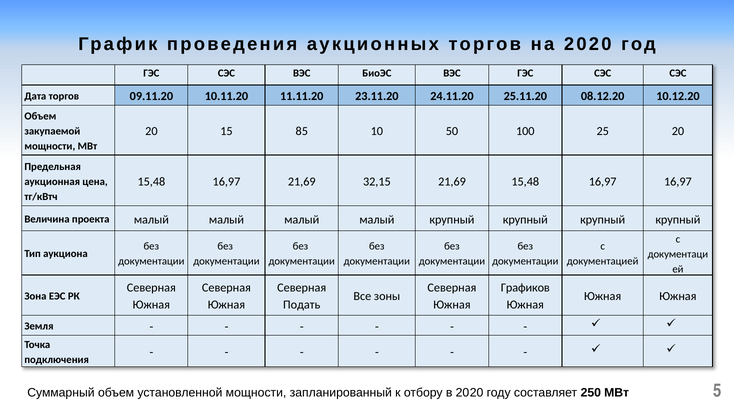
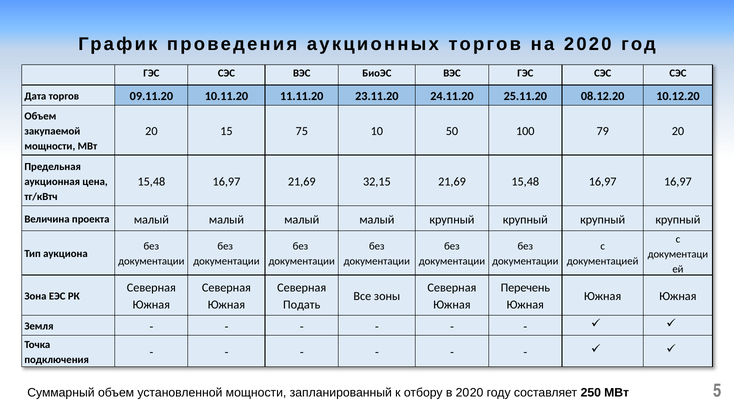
85: 85 -> 75
25: 25 -> 79
Графиков: Графиков -> Перечень
